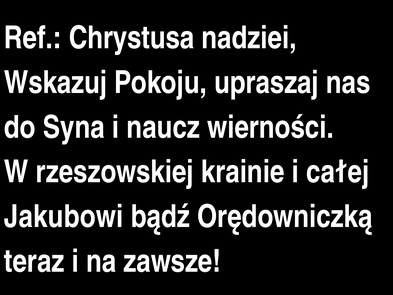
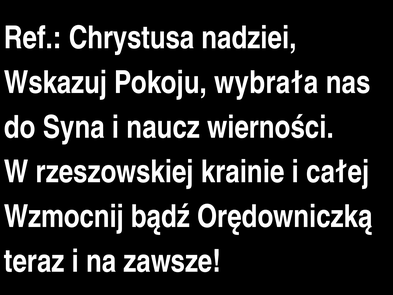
upraszaj: upraszaj -> wybrała
Jakubowi: Jakubowi -> Wzmocnij
